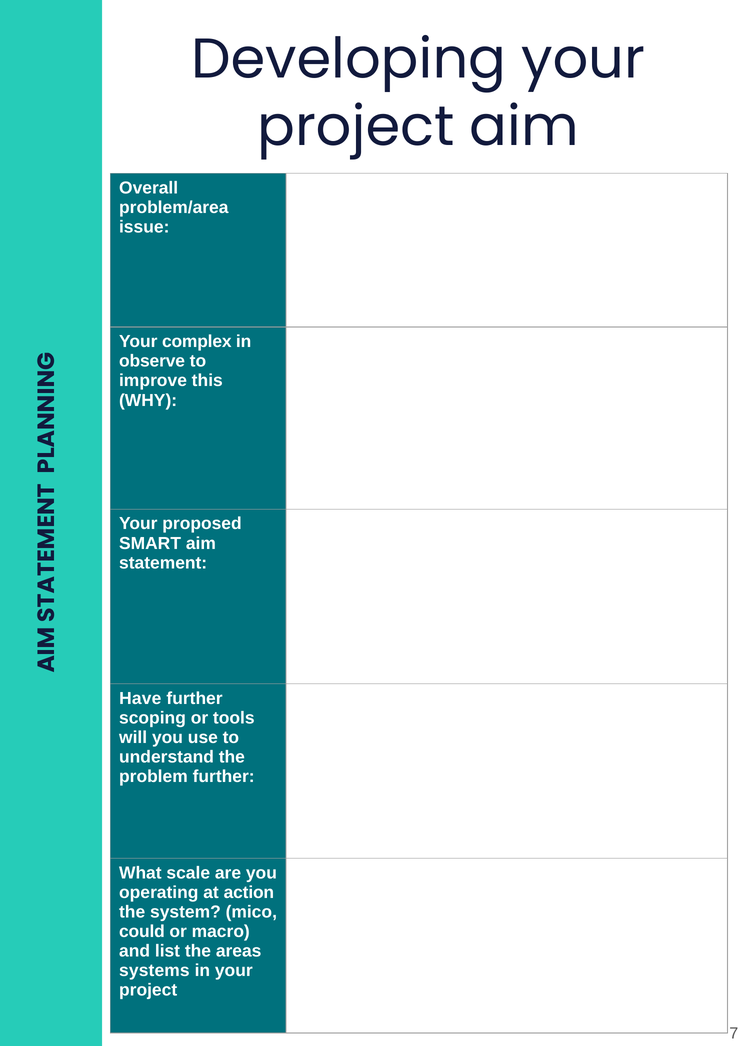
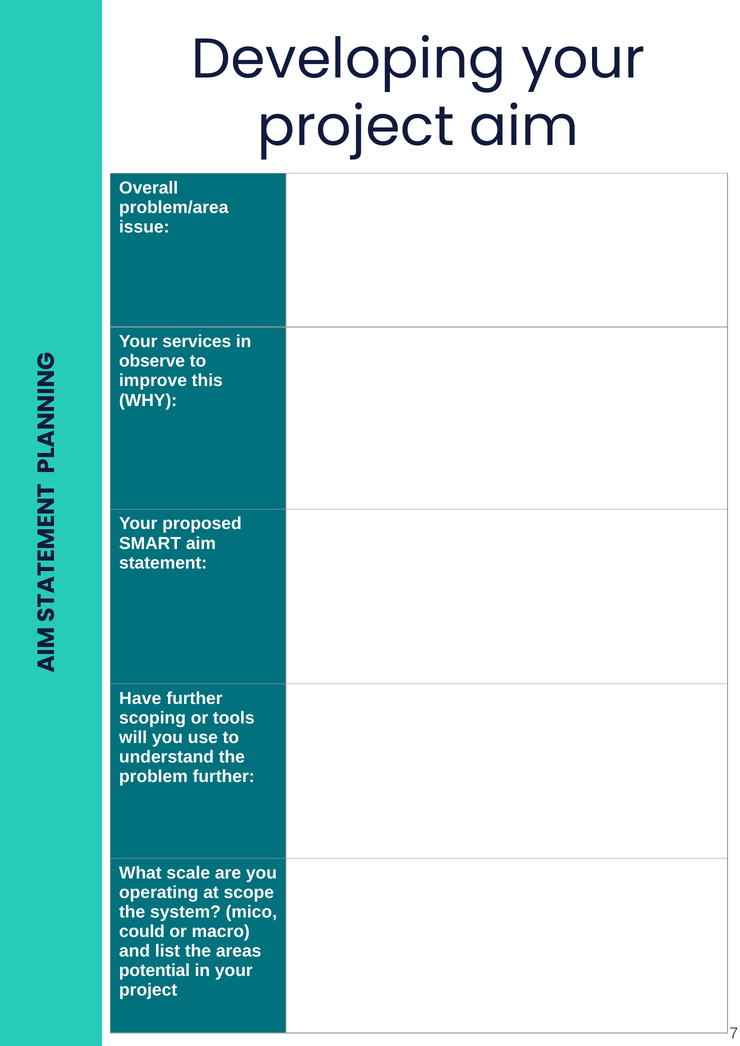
complex: complex -> services
action: action -> scope
systems: systems -> potential
